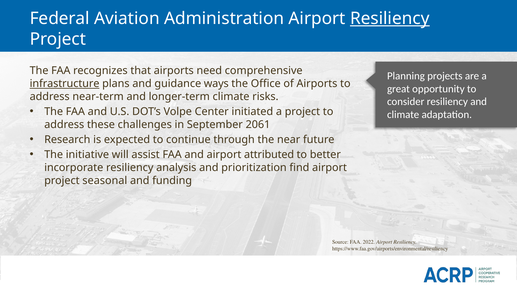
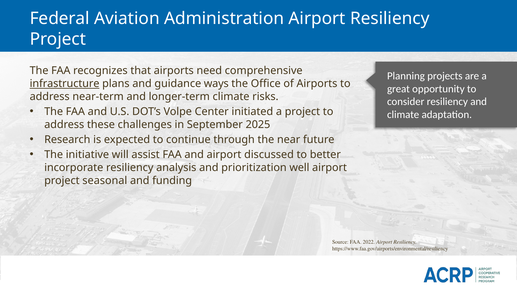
Resiliency at (390, 18) underline: present -> none
2061: 2061 -> 2025
attributed: attributed -> discussed
find: find -> well
